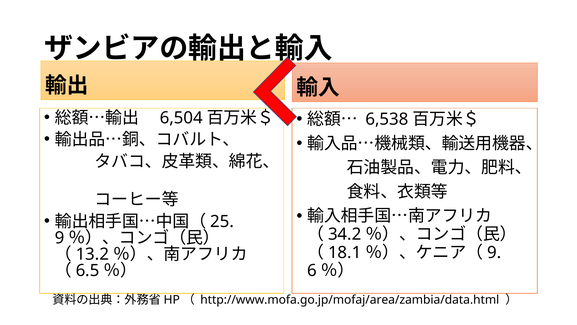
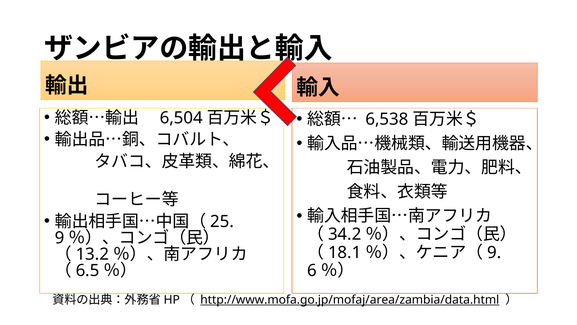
http://www.mofa.go.jp/mofaj/area/zambia/data.html underline: none -> present
